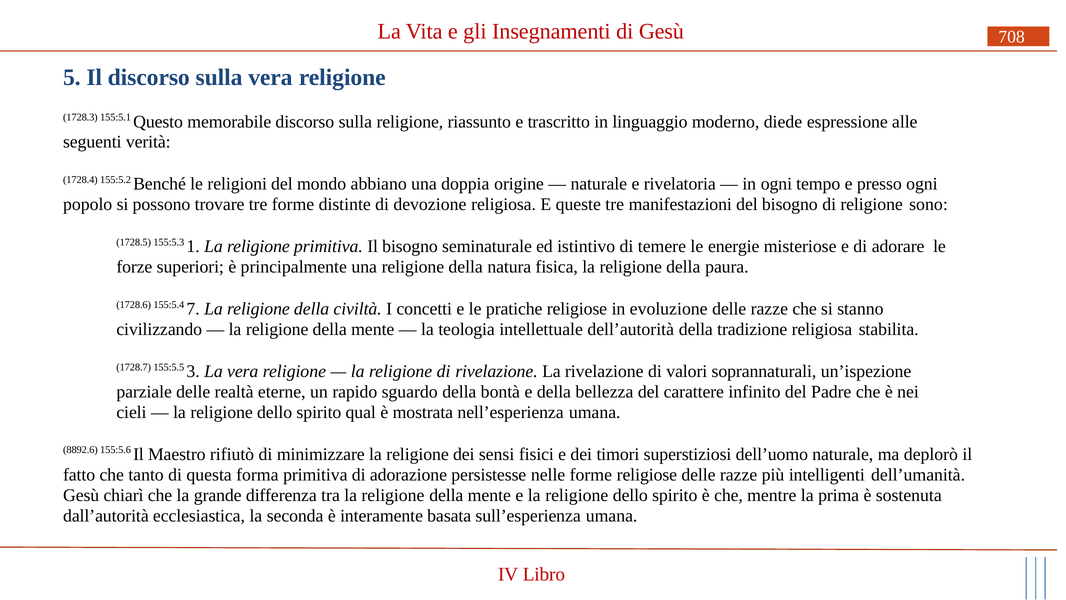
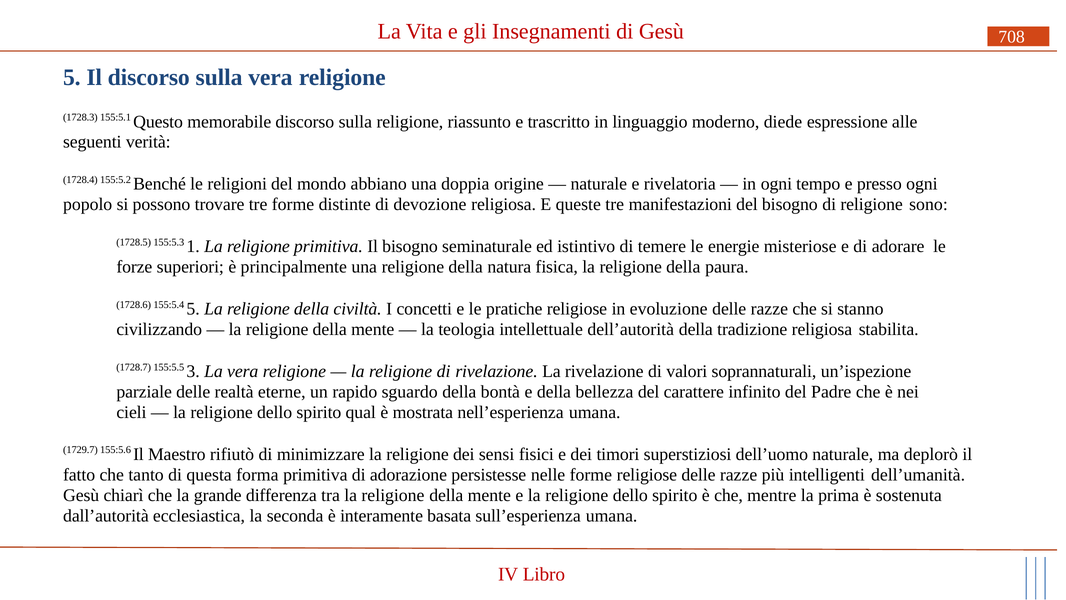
155:5.4 7: 7 -> 5
8892.6: 8892.6 -> 1729.7
